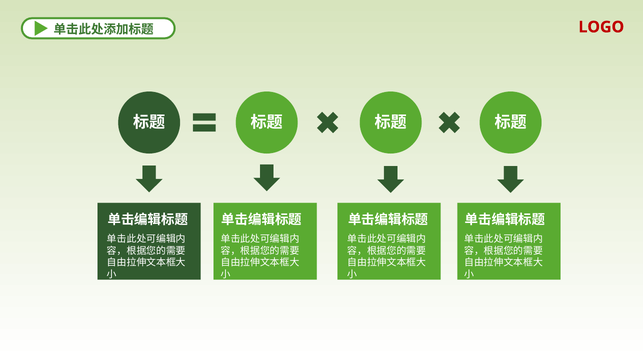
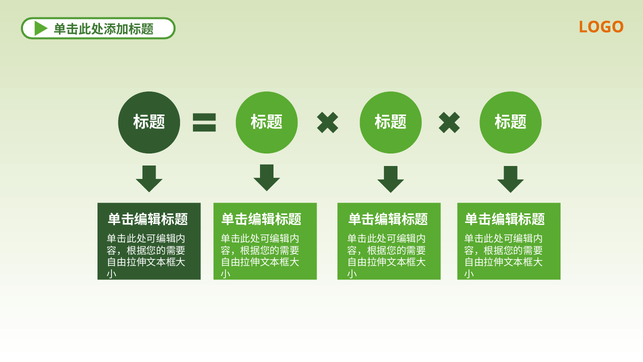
LOGO colour: red -> orange
